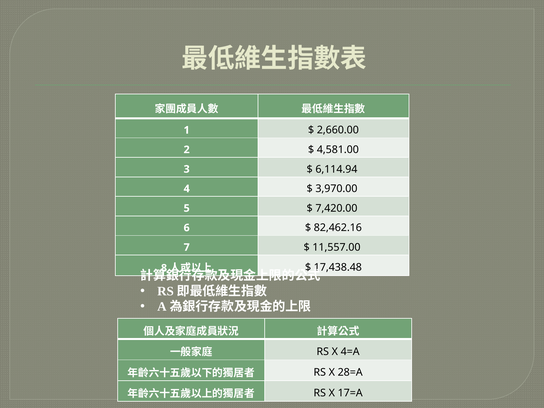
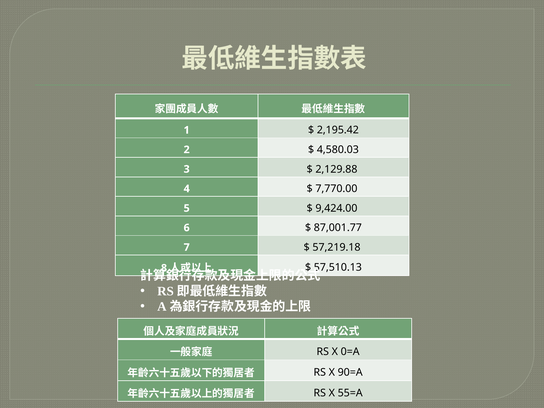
2,660.00: 2,660.00 -> 2,195.42
4,581.00: 4,581.00 -> 4,580.03
6,114.94: 6,114.94 -> 2,129.88
3,970.00: 3,970.00 -> 7,770.00
7,420.00: 7,420.00 -> 9,424.00
82,462.16: 82,462.16 -> 87,001.77
11,557.00: 11,557.00 -> 57,219.18
17,438.48: 17,438.48 -> 57,510.13
4=A: 4=A -> 0=A
28=A: 28=A -> 90=A
17=A: 17=A -> 55=A
